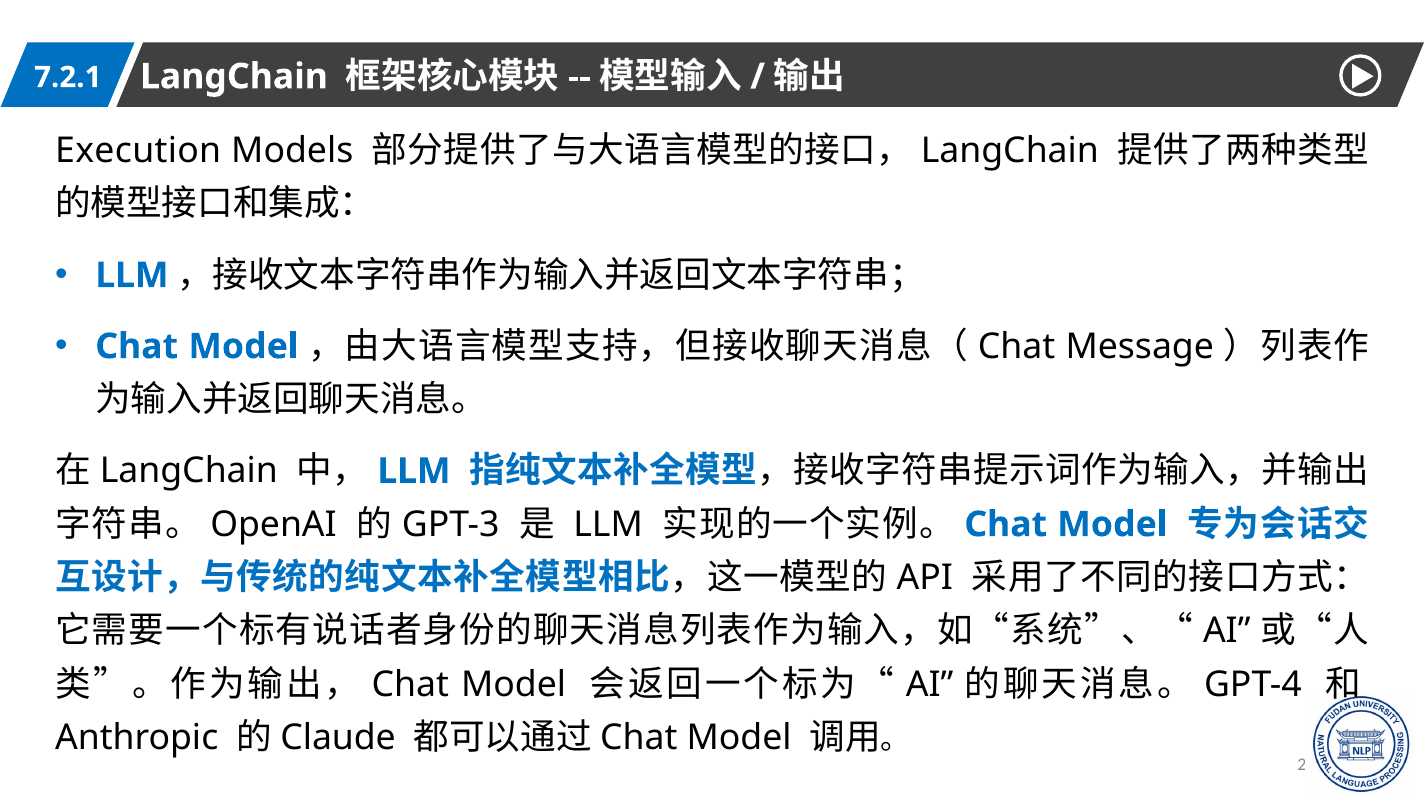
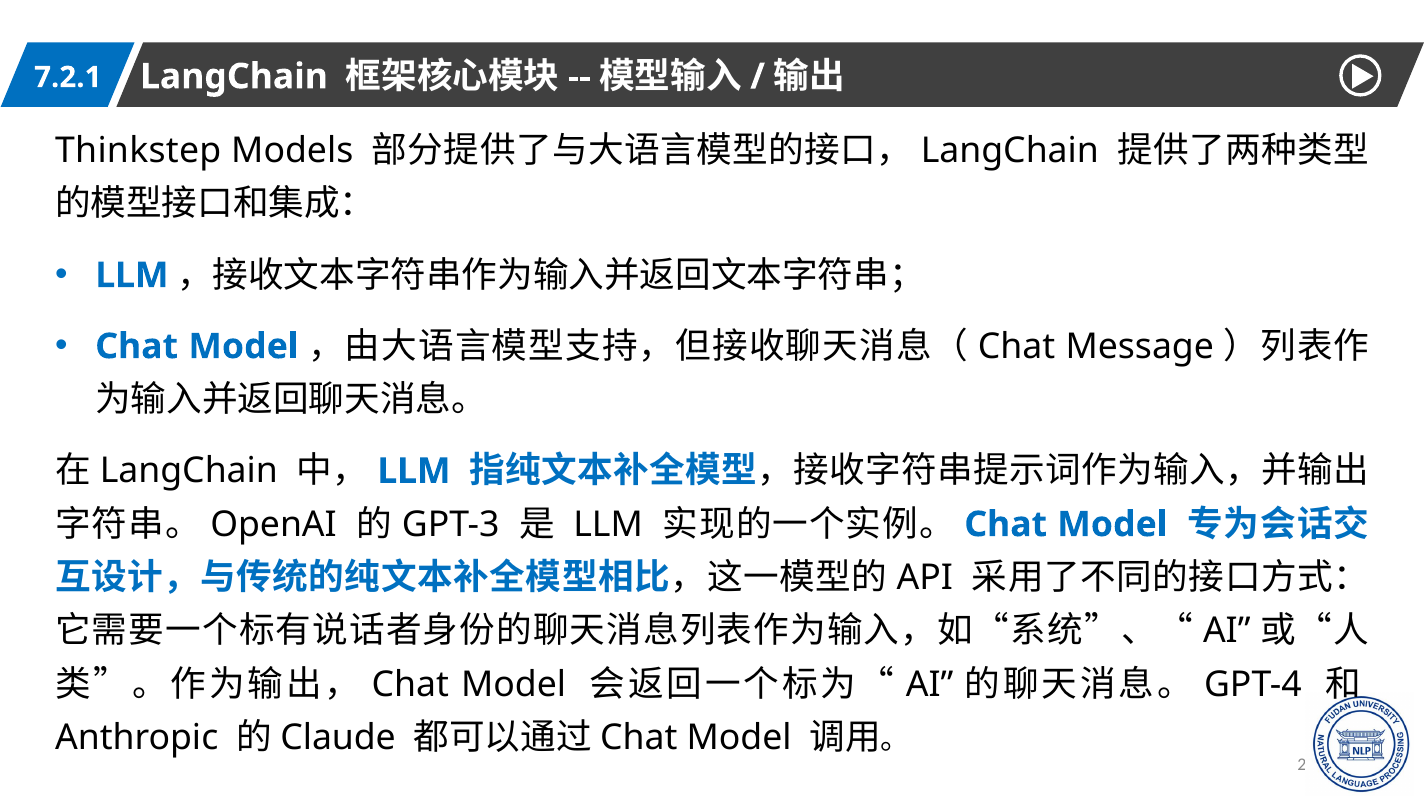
Execution: Execution -> Thinkstep
